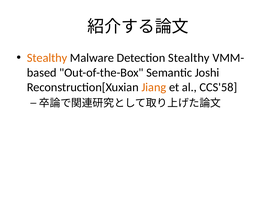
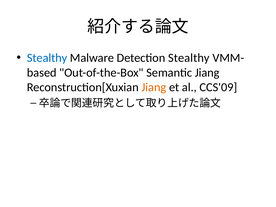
Stealthy at (47, 58) colour: orange -> blue
Semantic Joshi: Joshi -> Jiang
CCS'58: CCS'58 -> CCS'09
